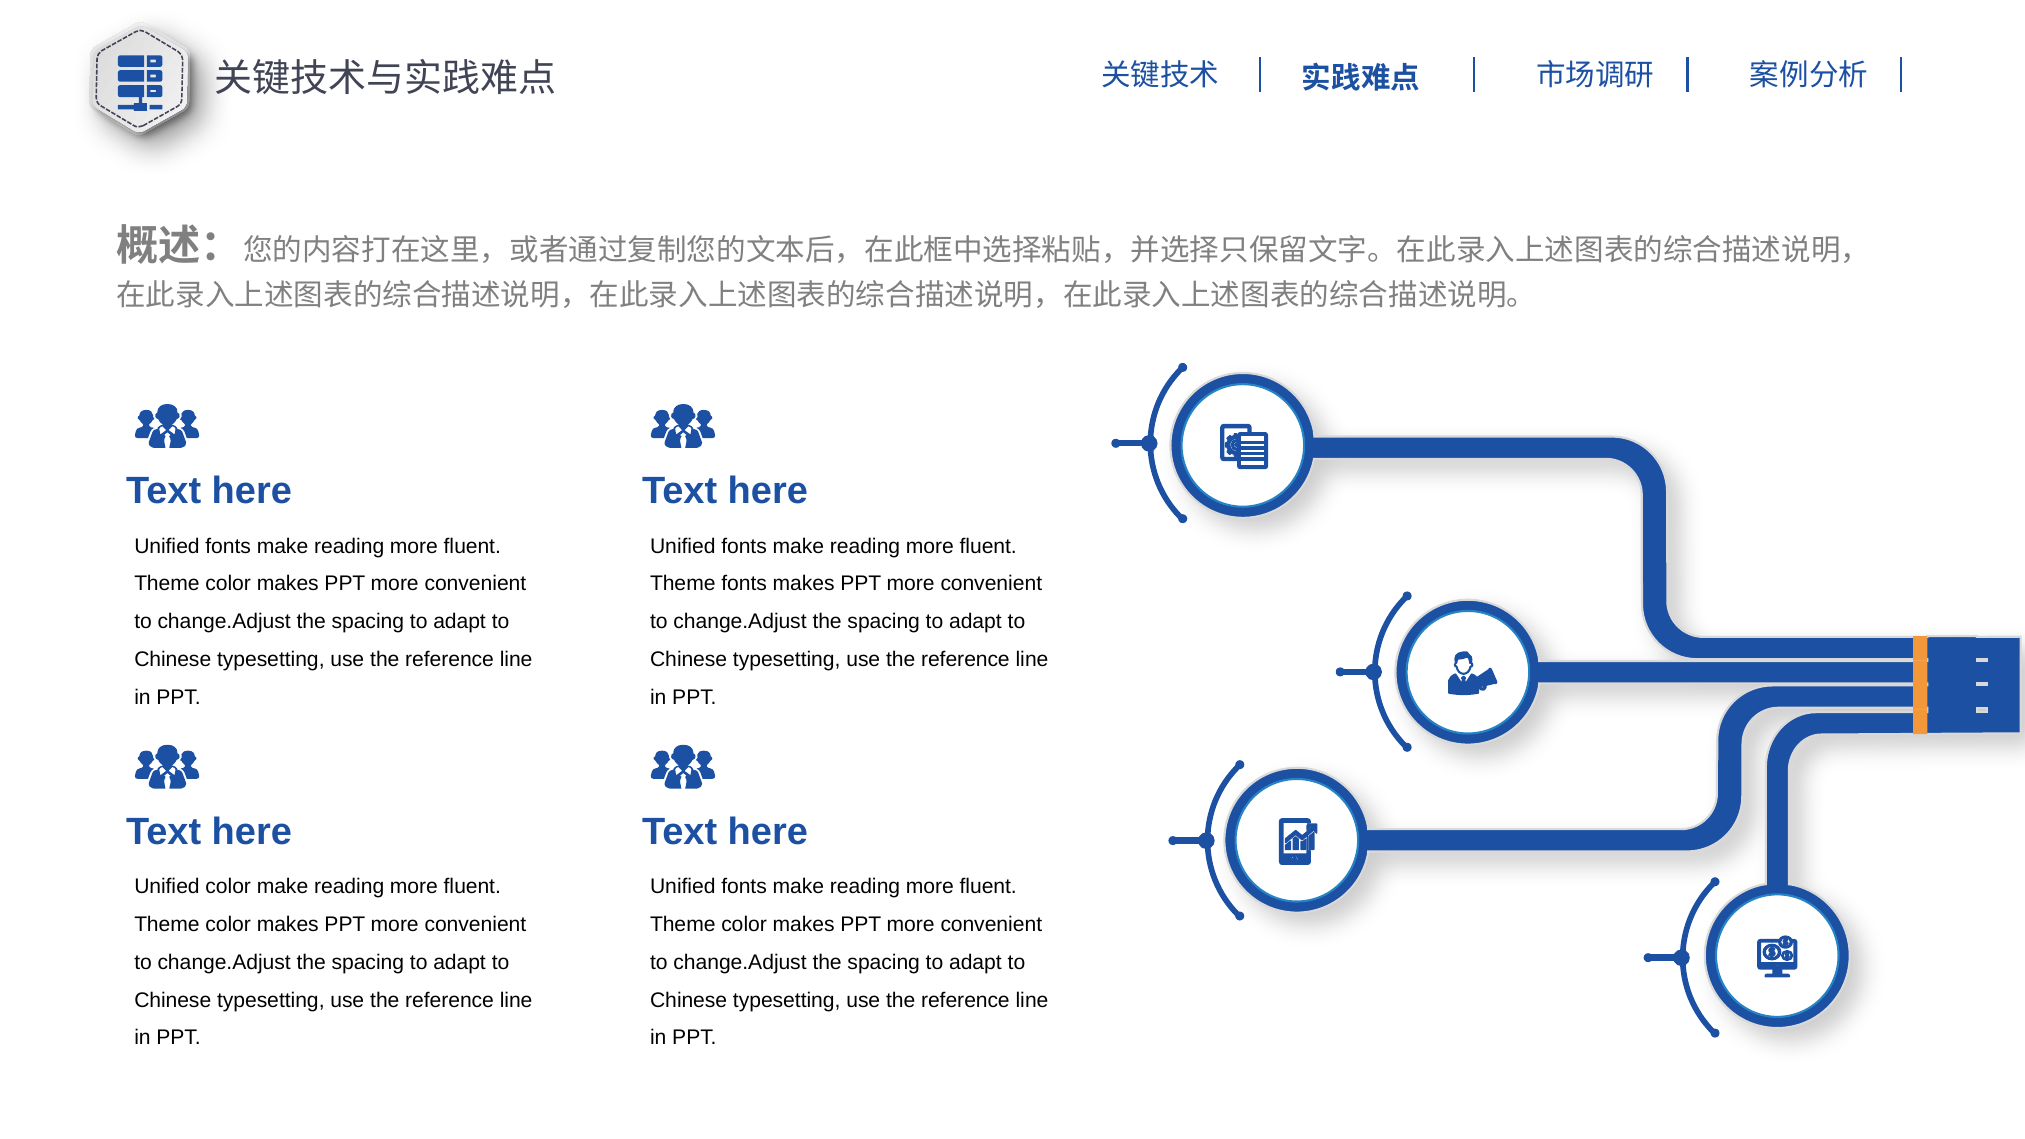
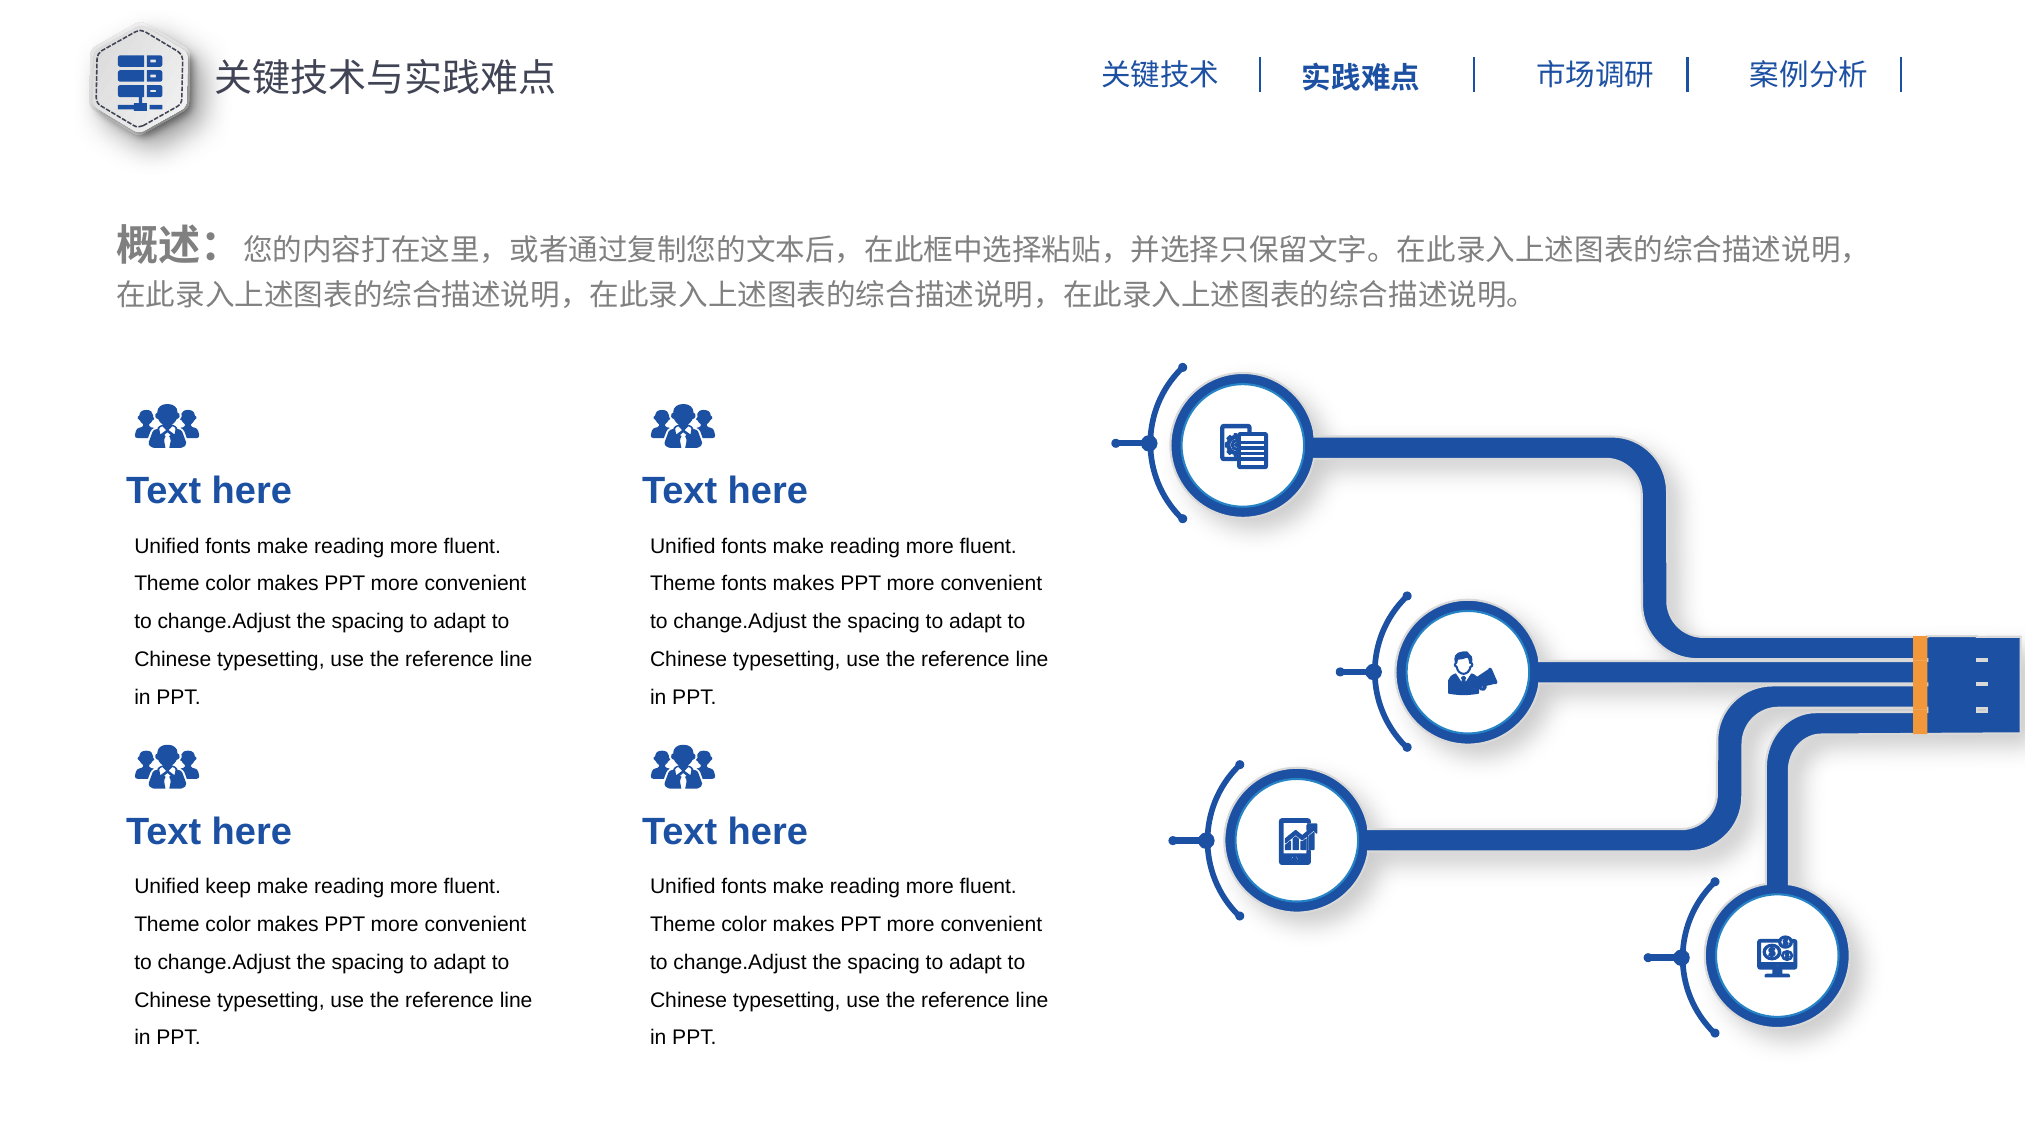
Unified color: color -> keep
